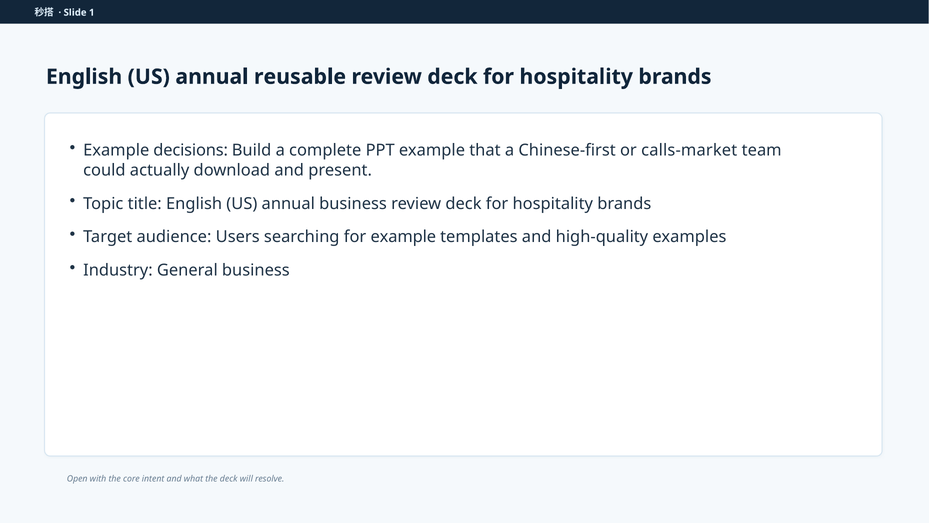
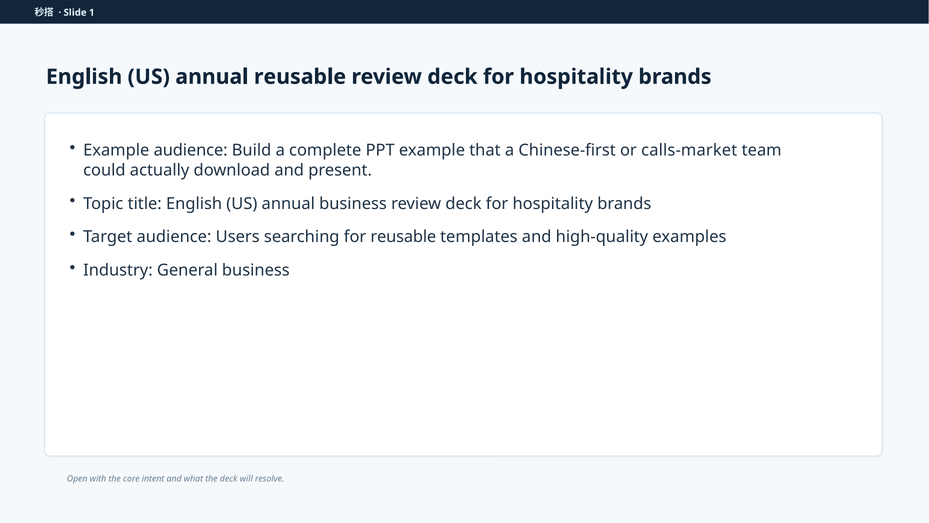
Example decisions: decisions -> audience
for example: example -> reusable
